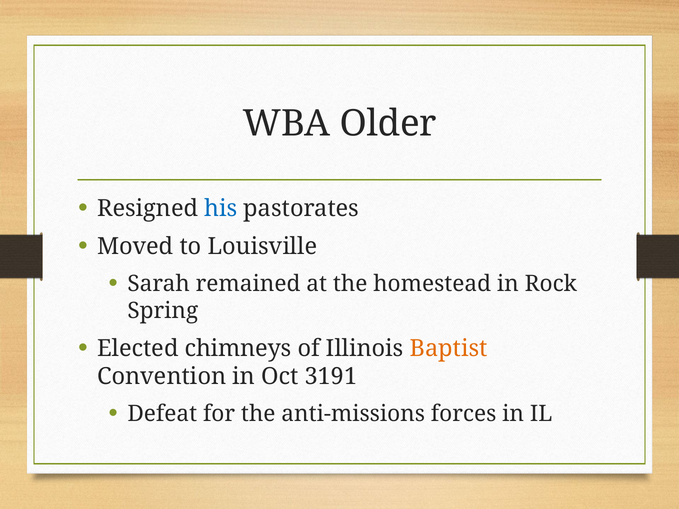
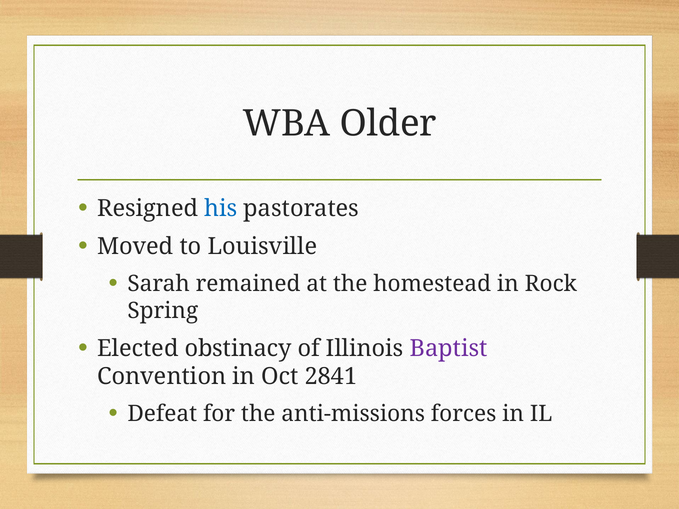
chimneys: chimneys -> obstinacy
Baptist colour: orange -> purple
3191: 3191 -> 2841
